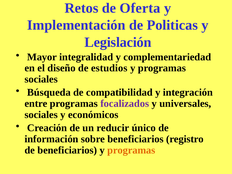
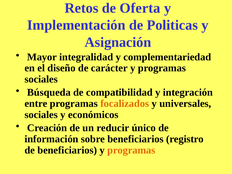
Legislación: Legislación -> Asignación
estudios: estudios -> carácter
focalizados colour: purple -> orange
